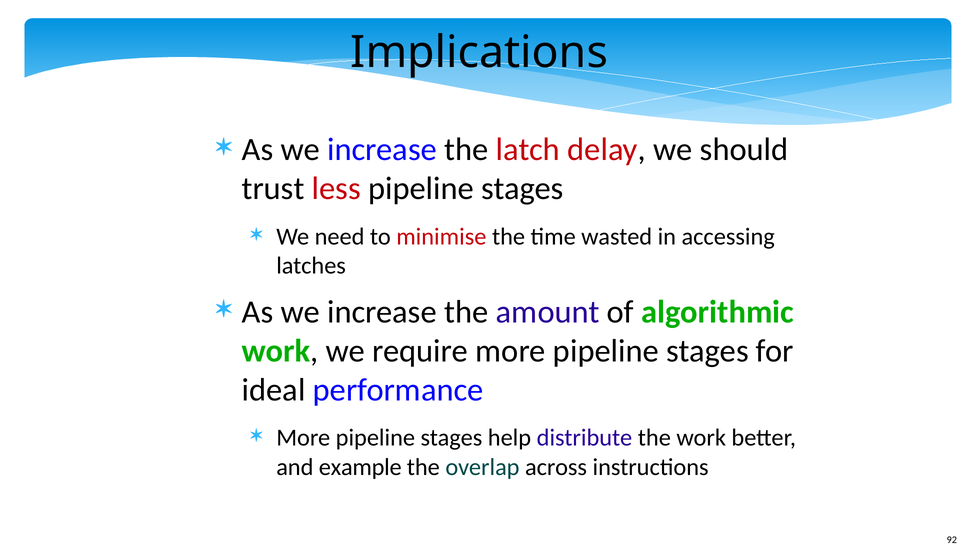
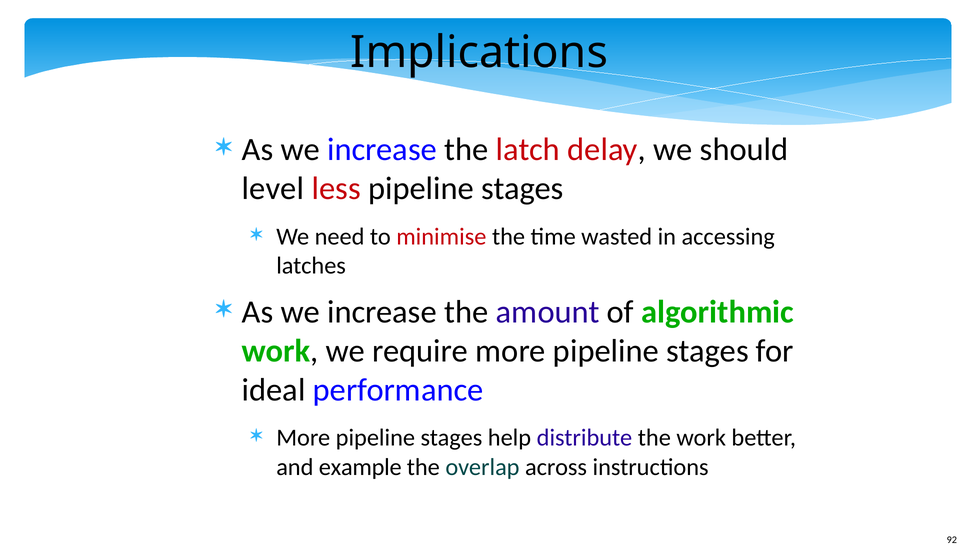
trust: trust -> level
